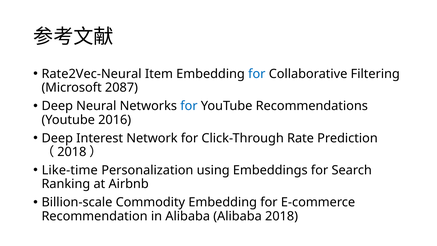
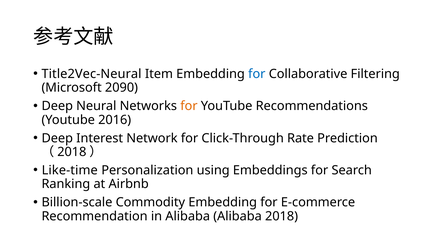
Rate2Vec-Neural: Rate2Vec-Neural -> Title2Vec-Neural
2087: 2087 -> 2090
for at (189, 106) colour: blue -> orange
